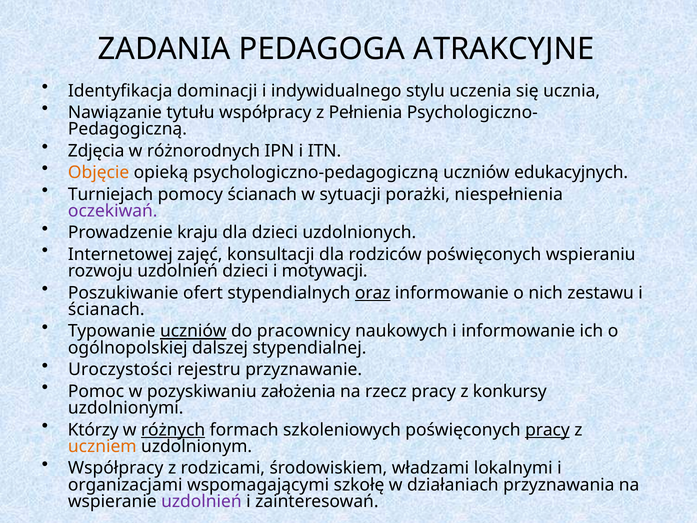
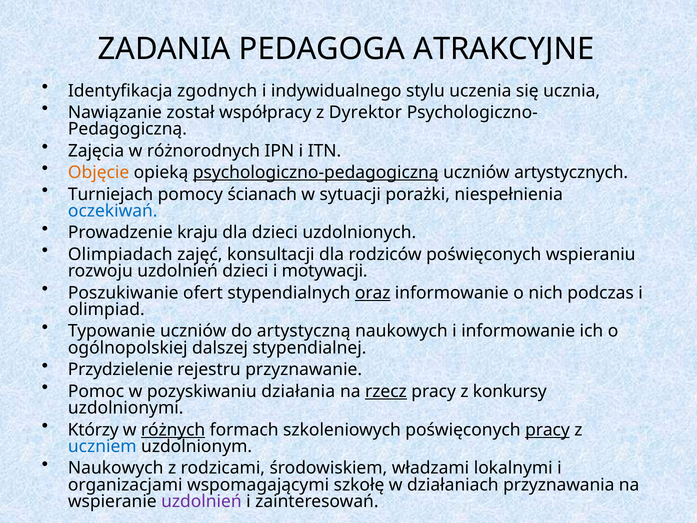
dominacji: dominacji -> zgodnych
tytułu: tytułu -> został
Pełnienia: Pełnienia -> Dyrektor
Zdjęcia: Zdjęcia -> Zajęcia
psychologiczno-pedagogiczną underline: none -> present
edukacyjnych: edukacyjnych -> artystycznych
oczekiwań colour: purple -> blue
Internetowej: Internetowej -> Olimpiadach
zestawu: zestawu -> podczas
ścianach at (106, 309): ścianach -> olimpiad
uczniów at (193, 331) underline: present -> none
pracownicy: pracownicy -> artystyczną
Uroczystości: Uroczystości -> Przydzielenie
założenia: założenia -> działania
rzecz underline: none -> present
uczniem colour: orange -> blue
Współpracy at (116, 468): Współpracy -> Naukowych
